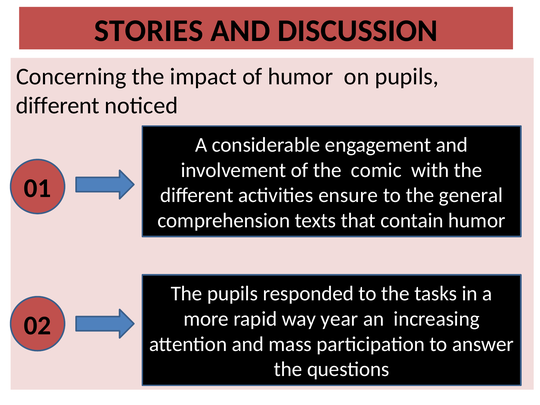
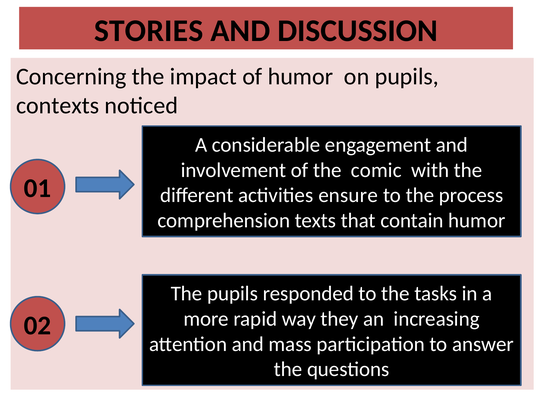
different at (58, 106): different -> contexts
general: general -> process
year: year -> they
